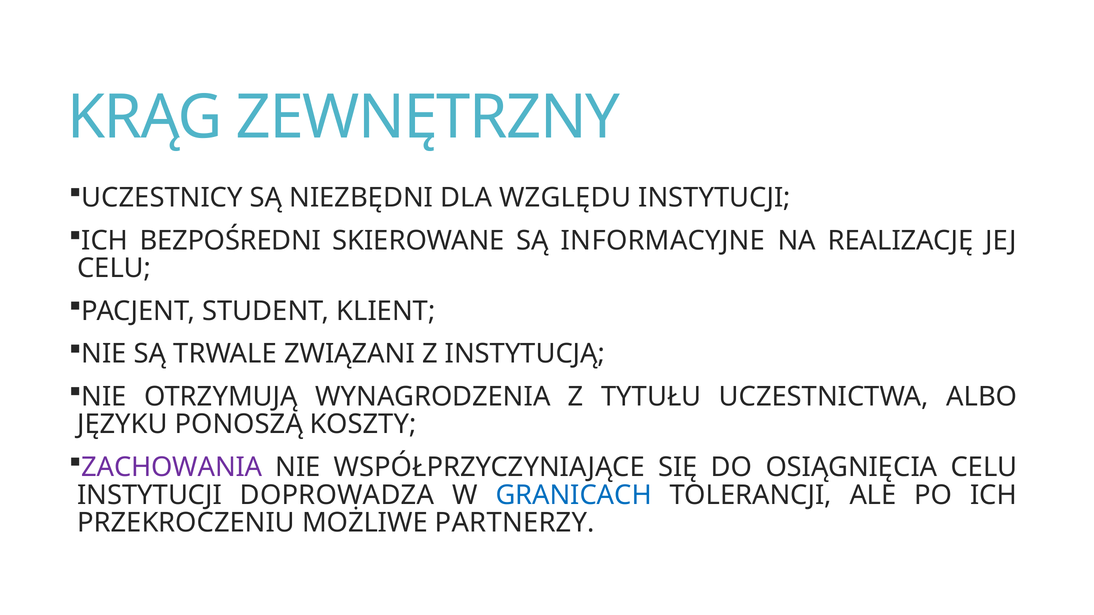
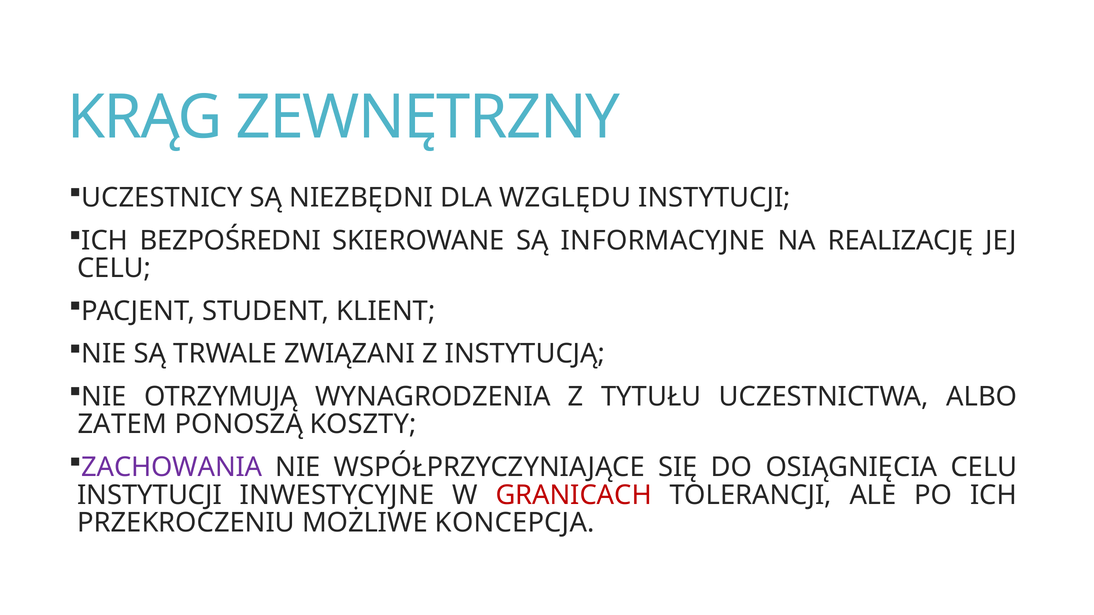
JĘZYKU: JĘZYKU -> ZATEM
DOPROWADZA: DOPROWADZA -> INWESTYCYJNE
GRANICACH colour: blue -> red
PARTNERZY: PARTNERZY -> KONCEPCJA
